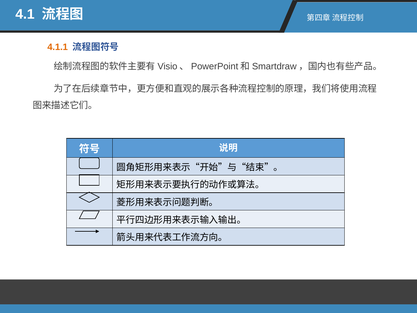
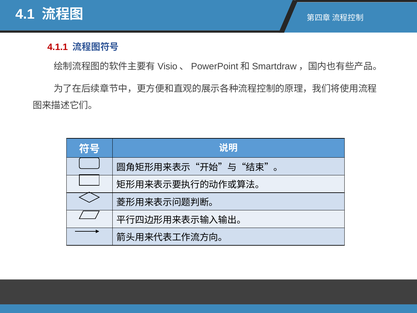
4.1.1 colour: orange -> red
